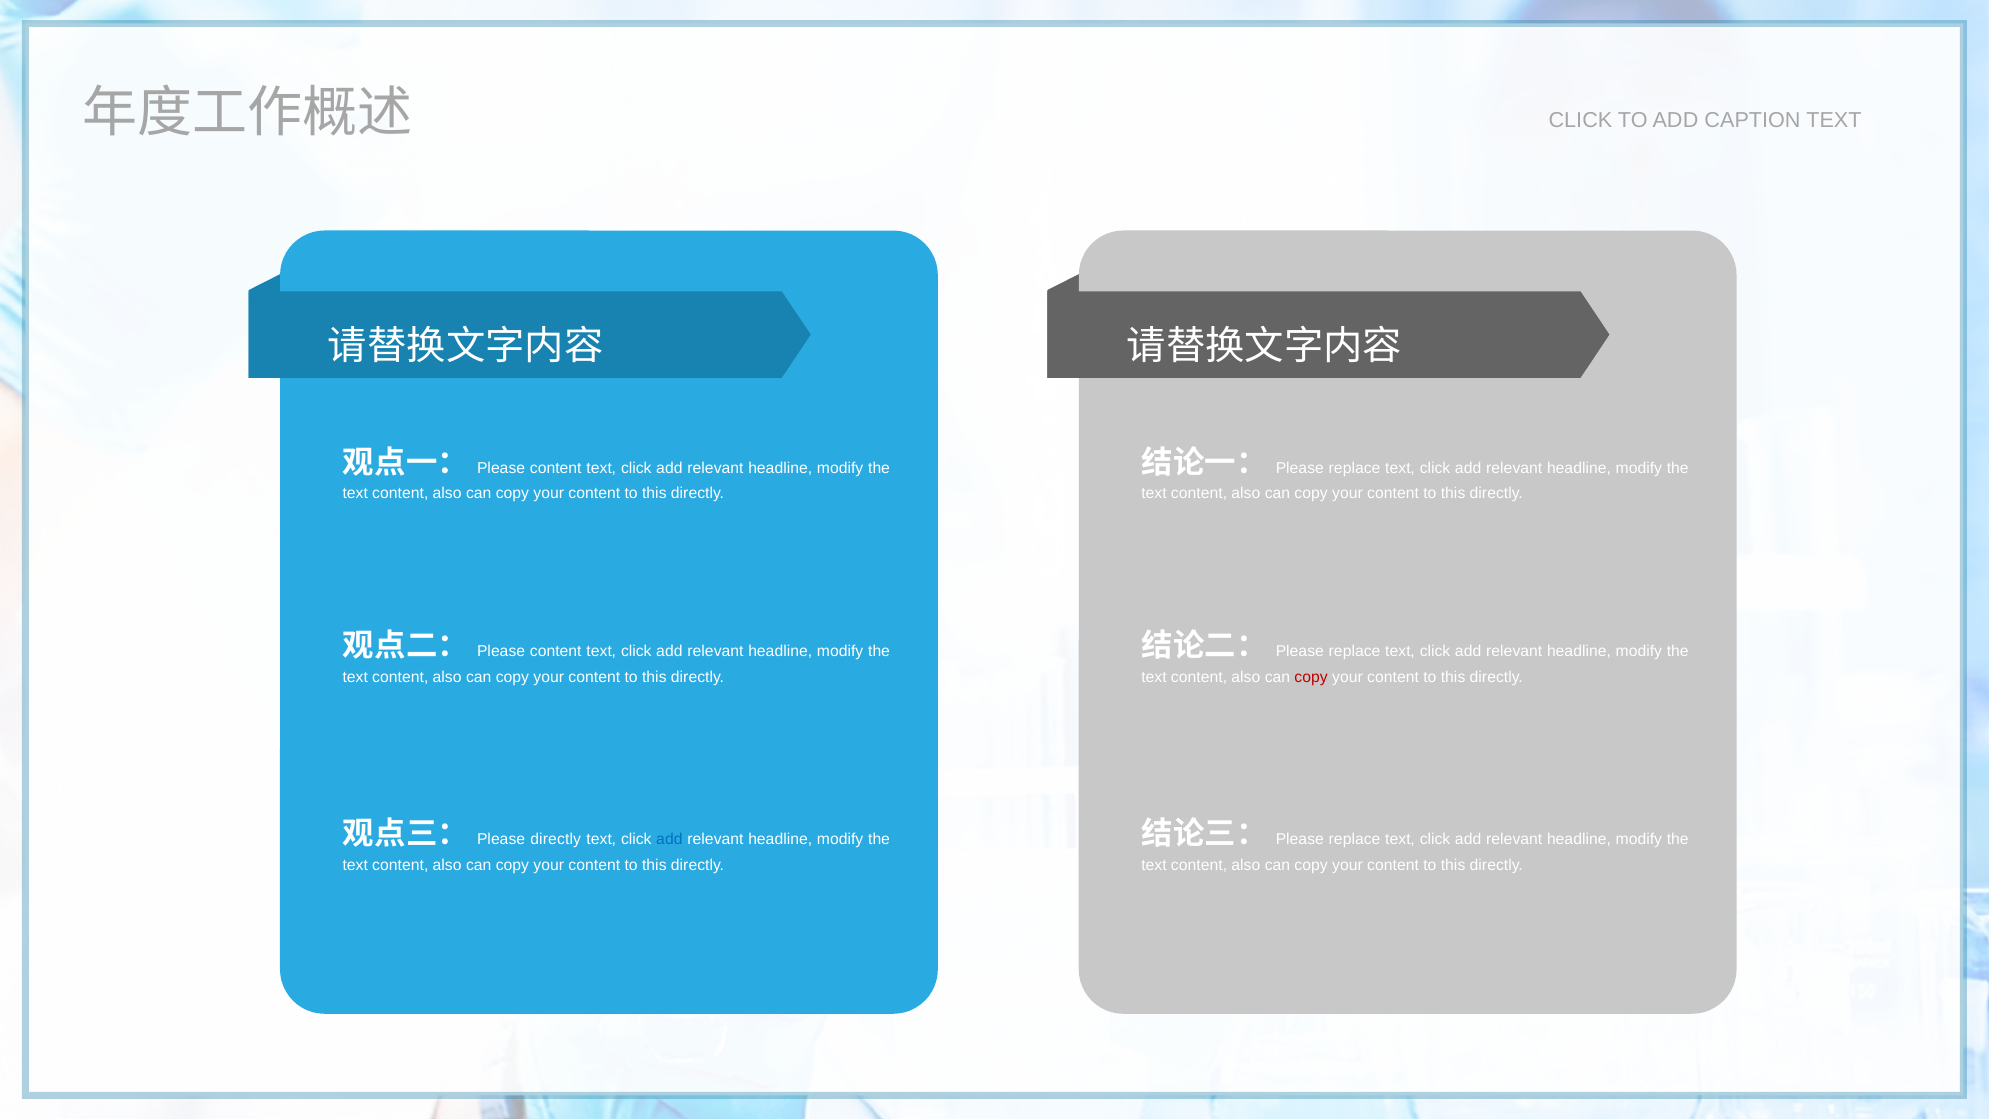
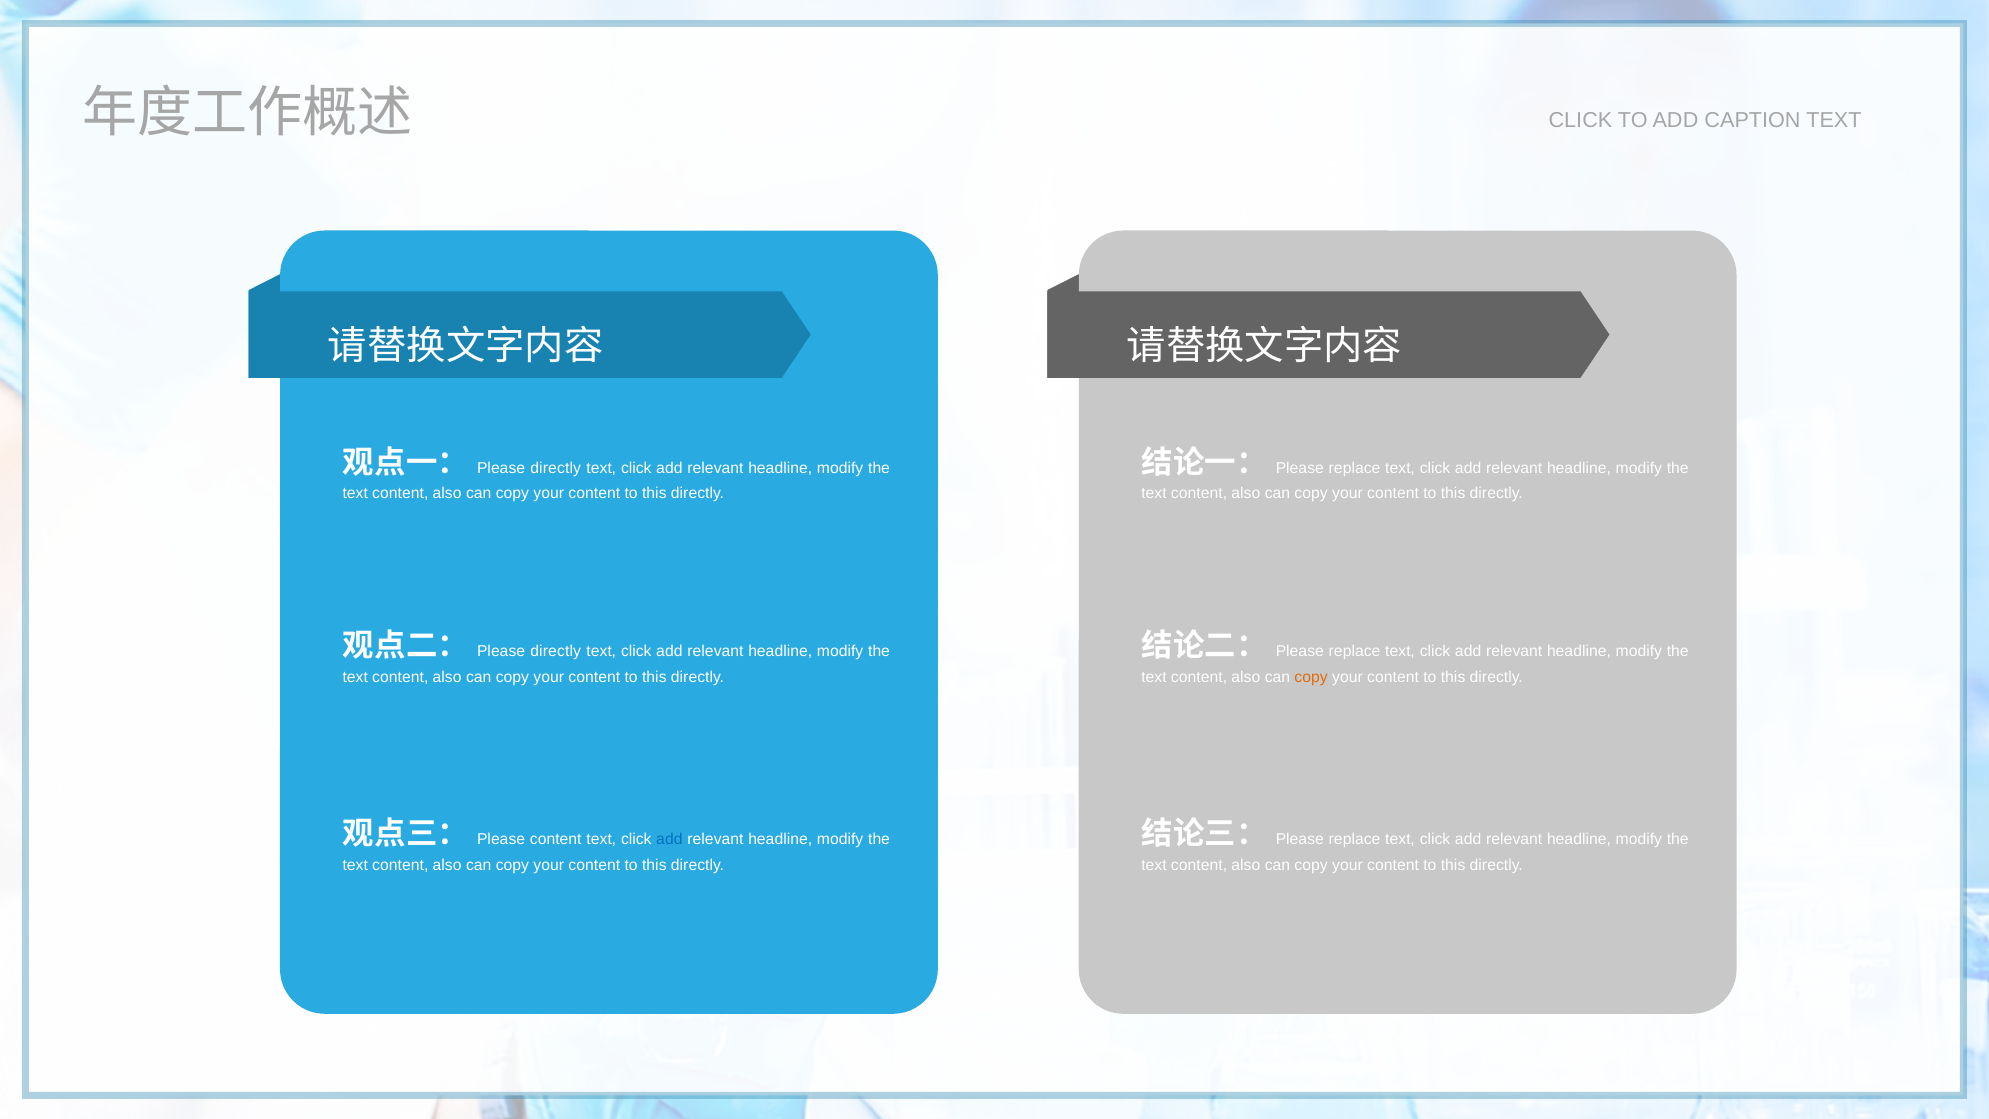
content at (556, 468): content -> directly
content at (556, 652): content -> directly
copy at (1311, 677) colour: red -> orange
directly at (556, 840): directly -> content
